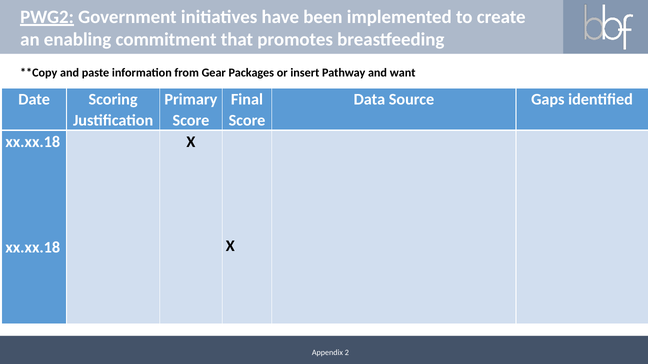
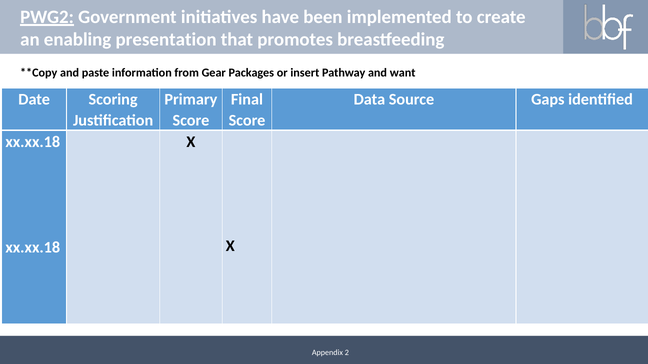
commitment: commitment -> presentation
